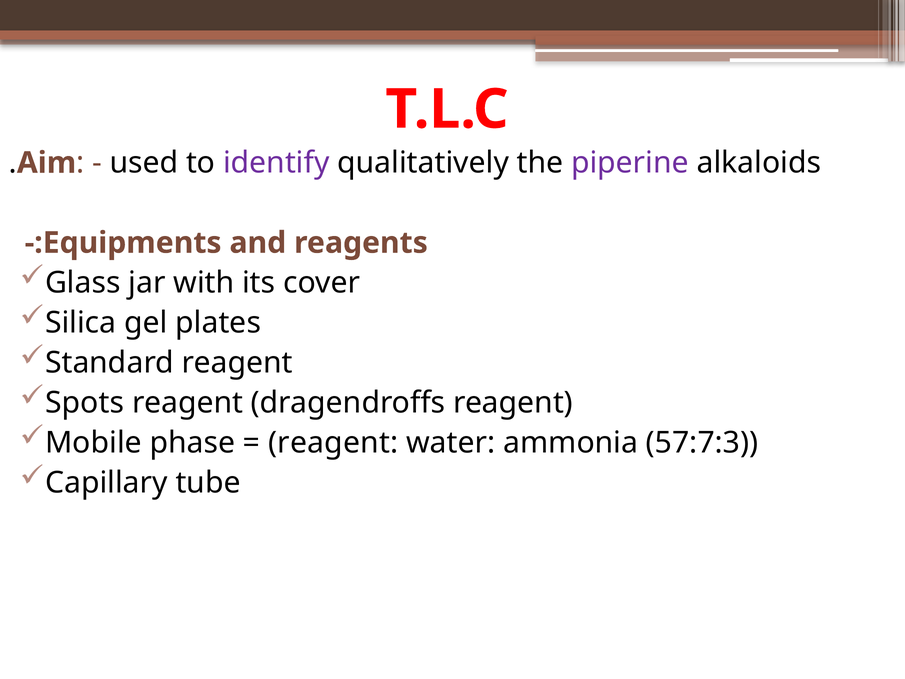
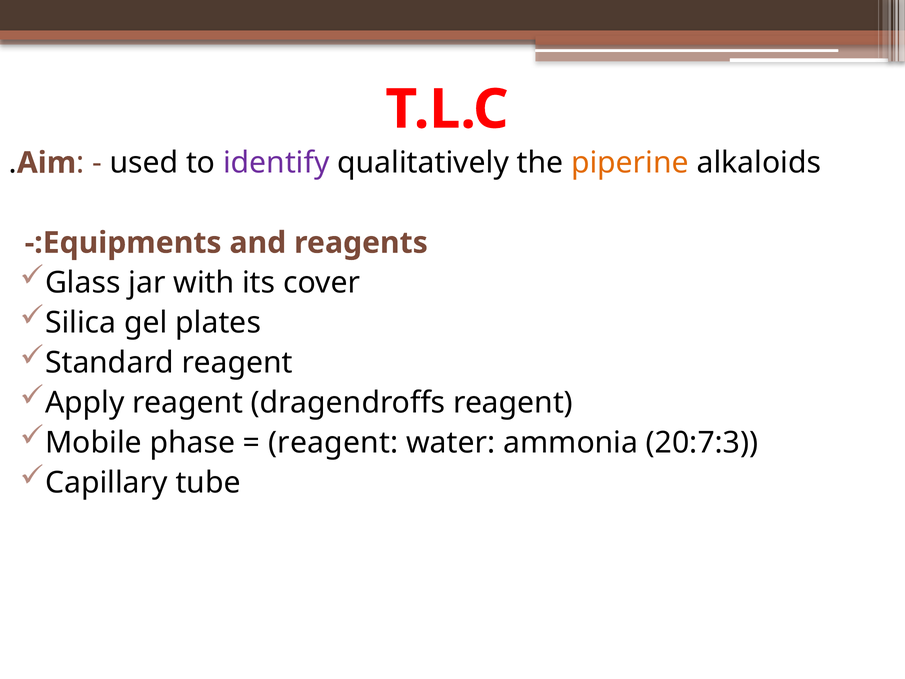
piperine colour: purple -> orange
Spots: Spots -> Apply
57:7:3: 57:7:3 -> 20:7:3
